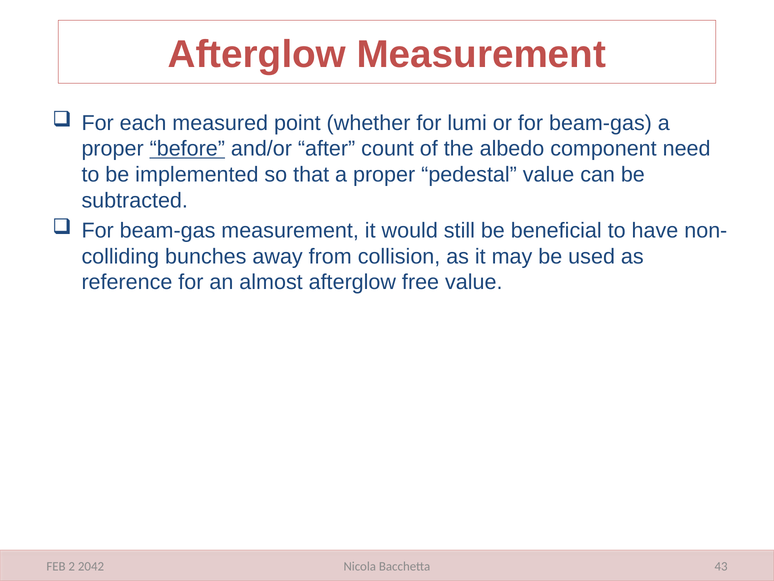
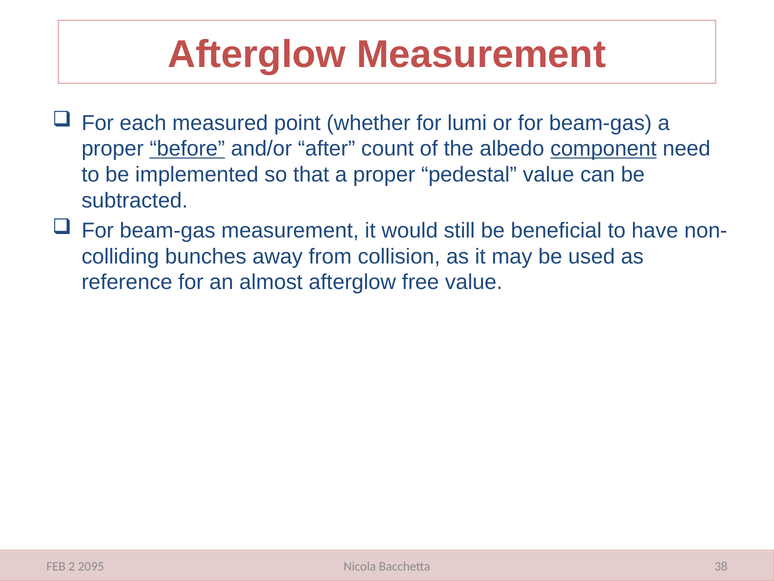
component underline: none -> present
43: 43 -> 38
2042: 2042 -> 2095
